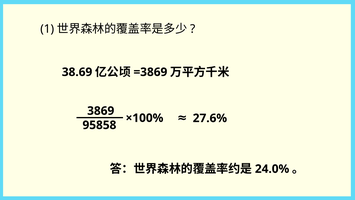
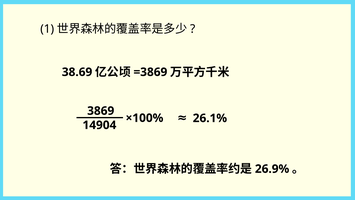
27.6%: 27.6% -> 26.1%
95858: 95858 -> 14904
24.0%: 24.0% -> 26.9%
